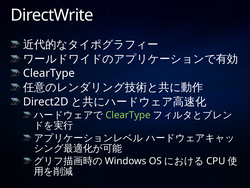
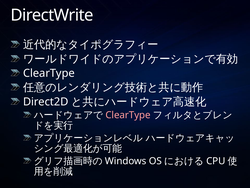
ClearType at (128, 115) colour: light green -> pink
